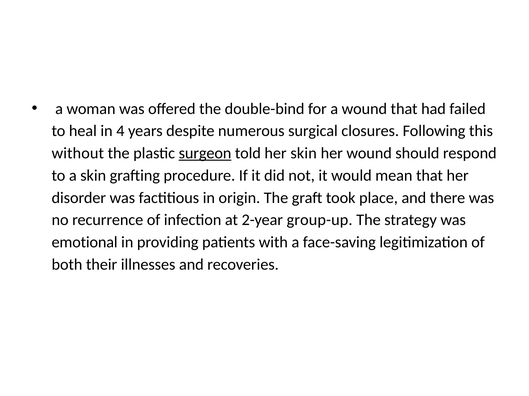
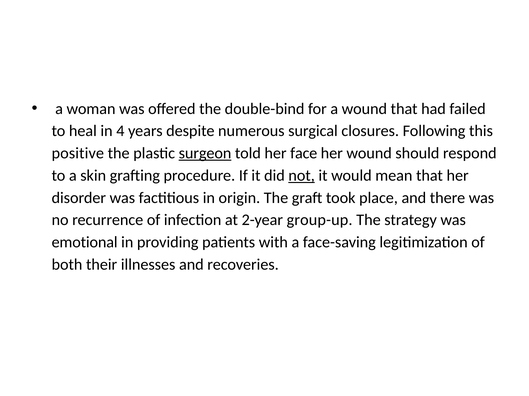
without: without -> positive
her skin: skin -> face
not underline: none -> present
